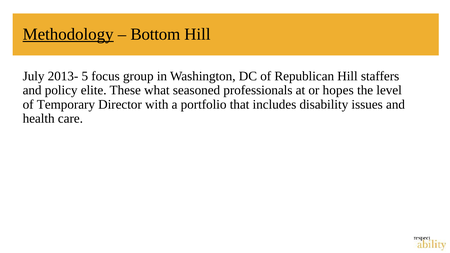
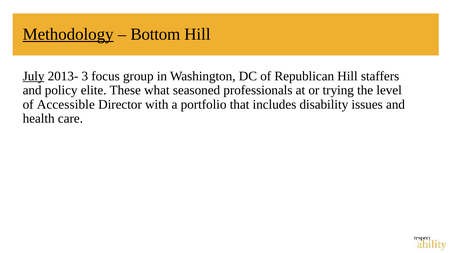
July underline: none -> present
5: 5 -> 3
hopes: hopes -> trying
Temporary: Temporary -> Accessible
